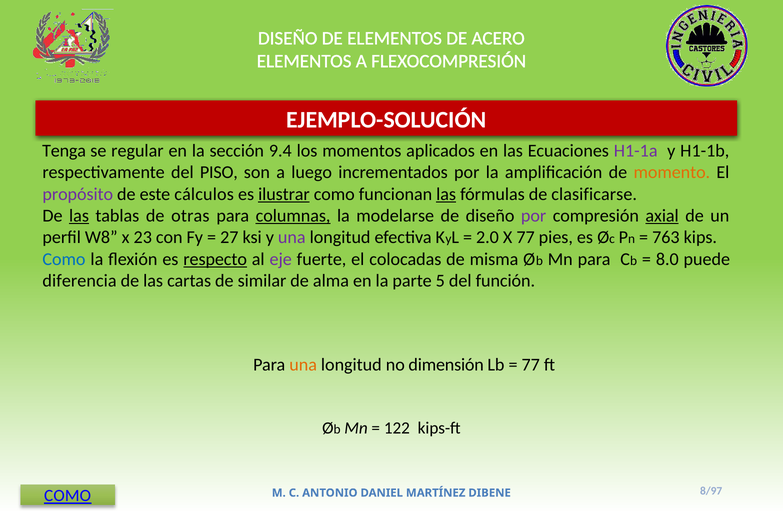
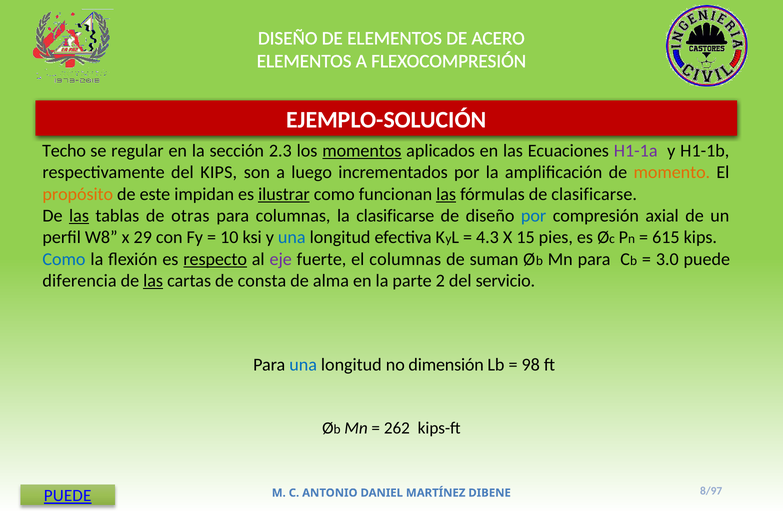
Tenga: Tenga -> Techo
9.4: 9.4 -> 2.3
momentos underline: none -> present
del PISO: PISO -> KIPS
propósito colour: purple -> orange
cálculos: cálculos -> impidan
columnas at (293, 216) underline: present -> none
la modelarse: modelarse -> clasificarse
por at (534, 216) colour: purple -> blue
axial underline: present -> none
23: 23 -> 29
27: 27 -> 10
una at (292, 238) colour: purple -> blue
2.0: 2.0 -> 4.3
X 77: 77 -> 15
763: 763 -> 615
el colocadas: colocadas -> columnas
misma: misma -> suman
8.0: 8.0 -> 3.0
las at (153, 281) underline: none -> present
similar: similar -> consta
5: 5 -> 2
función: función -> servicio
una at (303, 365) colour: orange -> blue
77 at (531, 365): 77 -> 98
122: 122 -> 262
COMO at (68, 496): COMO -> PUEDE
